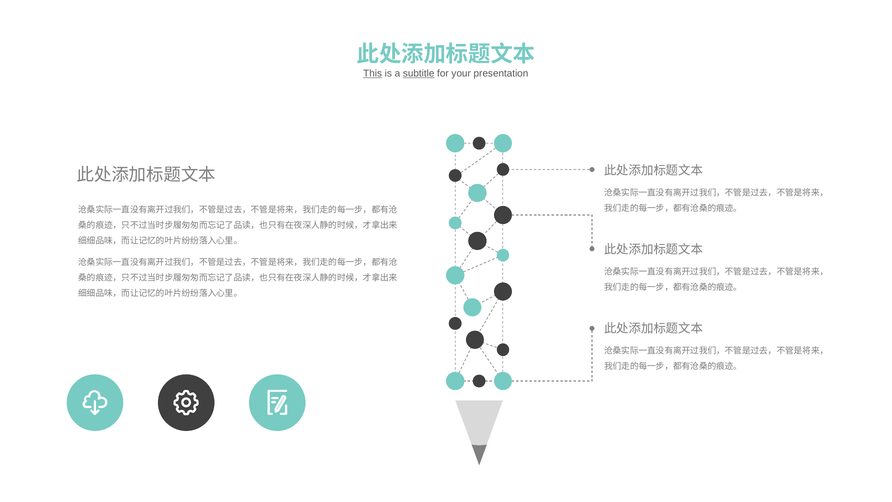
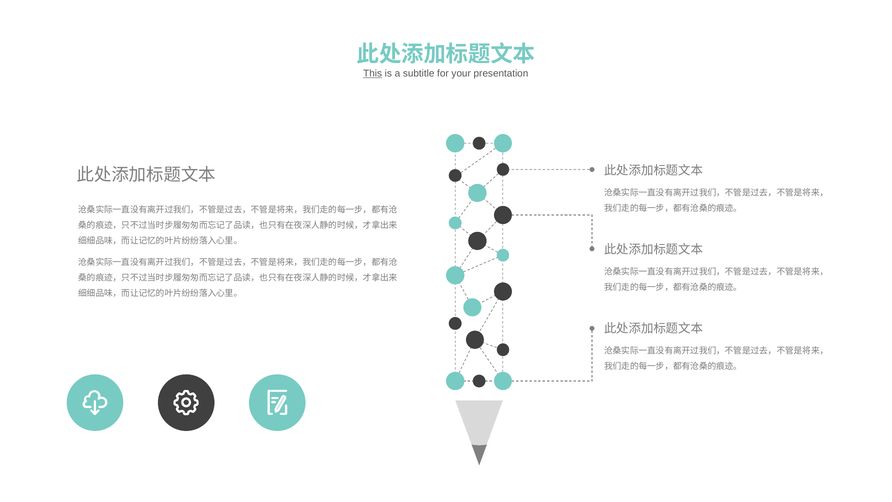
subtitle underline: present -> none
